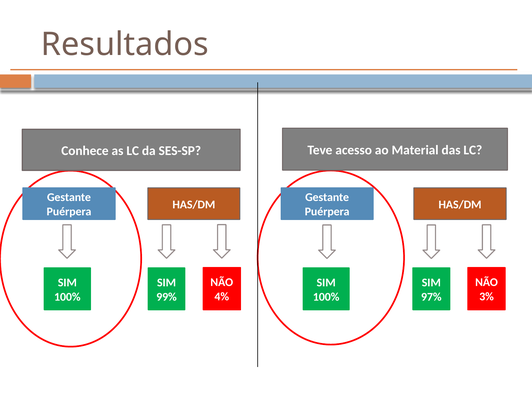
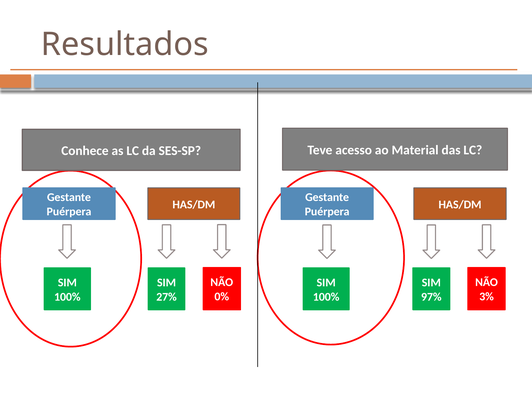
4%: 4% -> 0%
99%: 99% -> 27%
